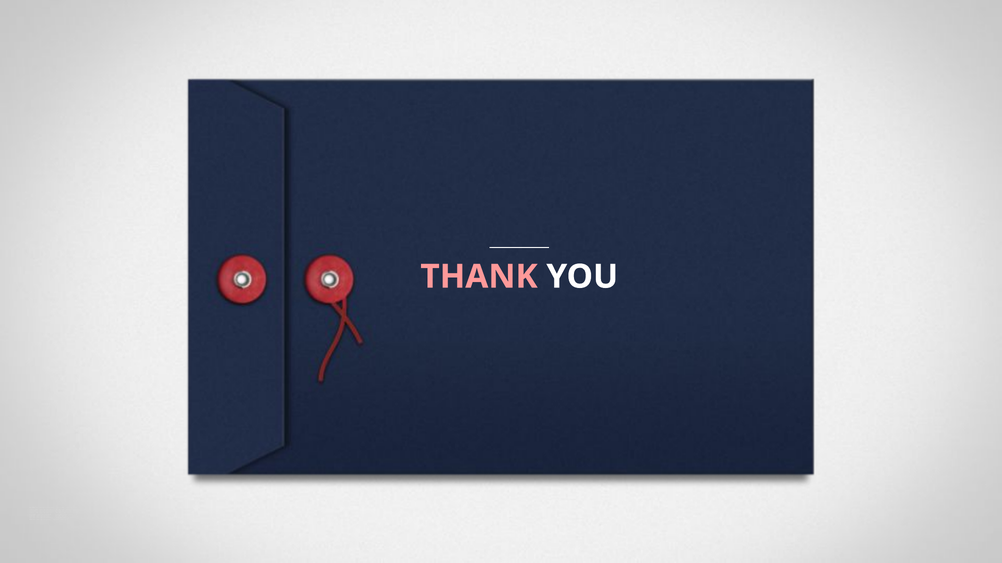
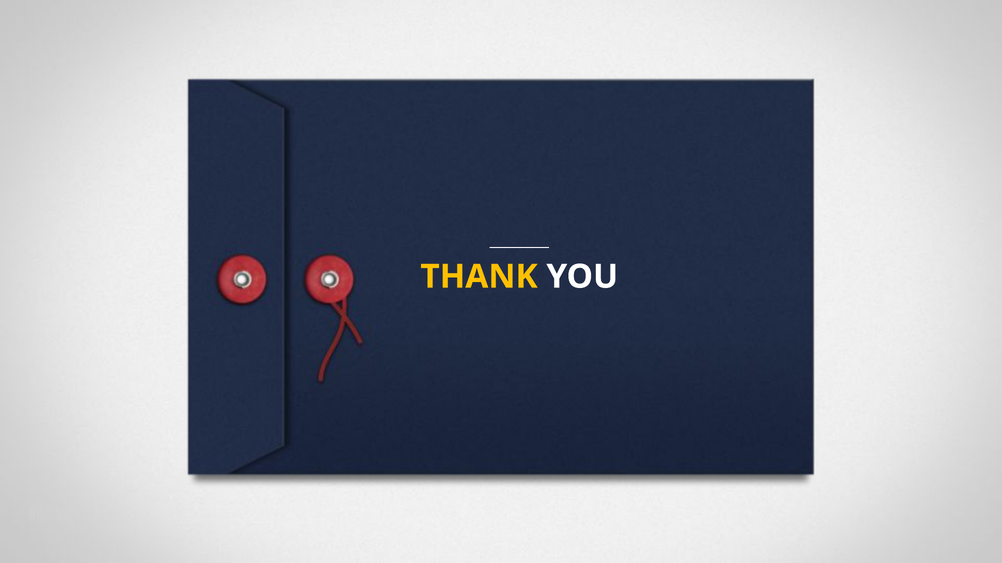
THANK colour: pink -> yellow
